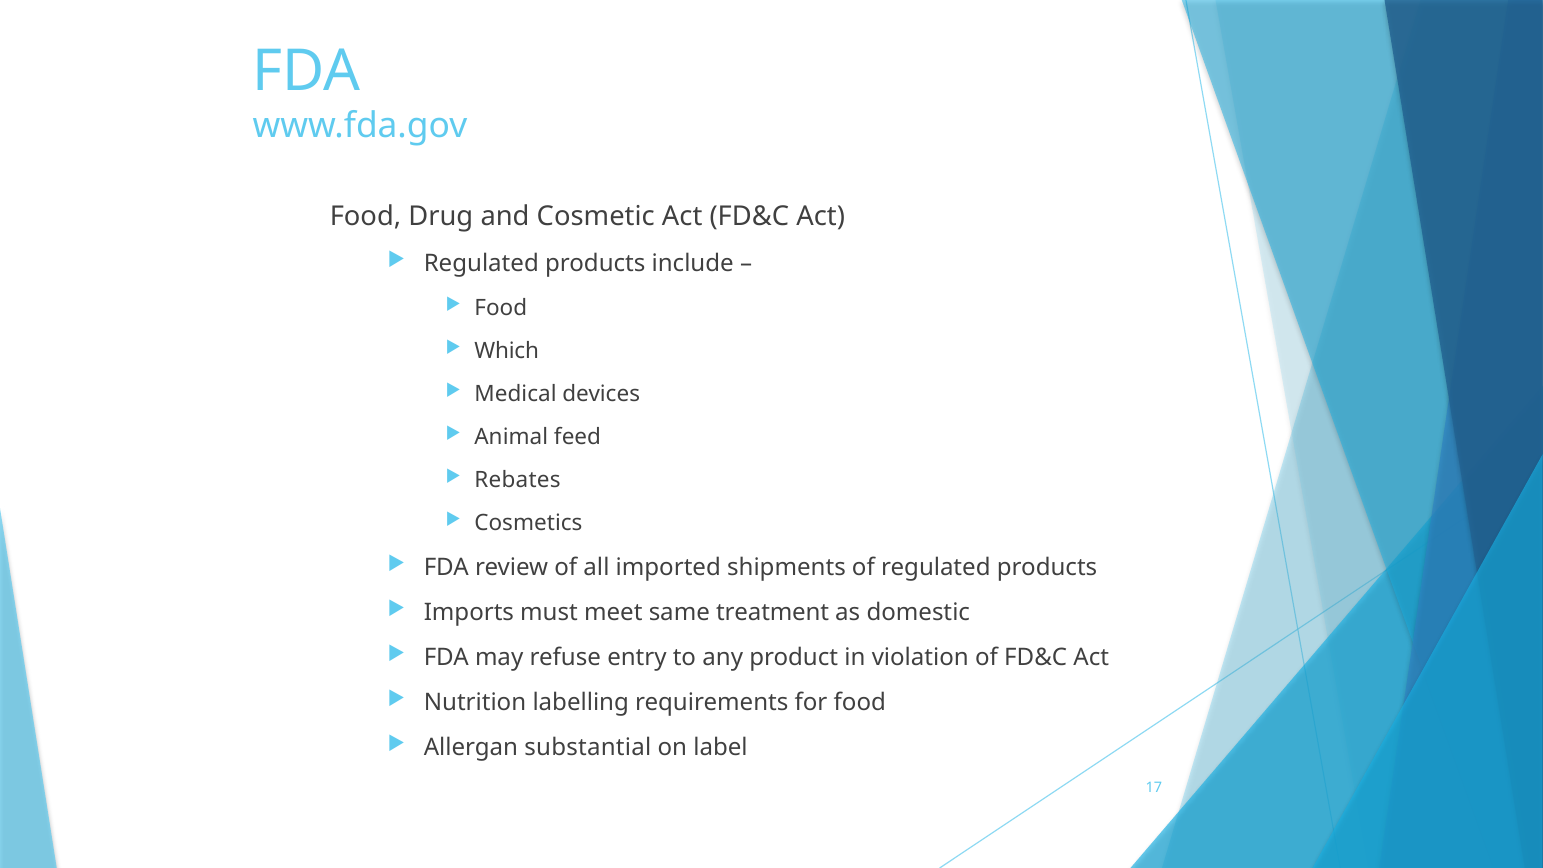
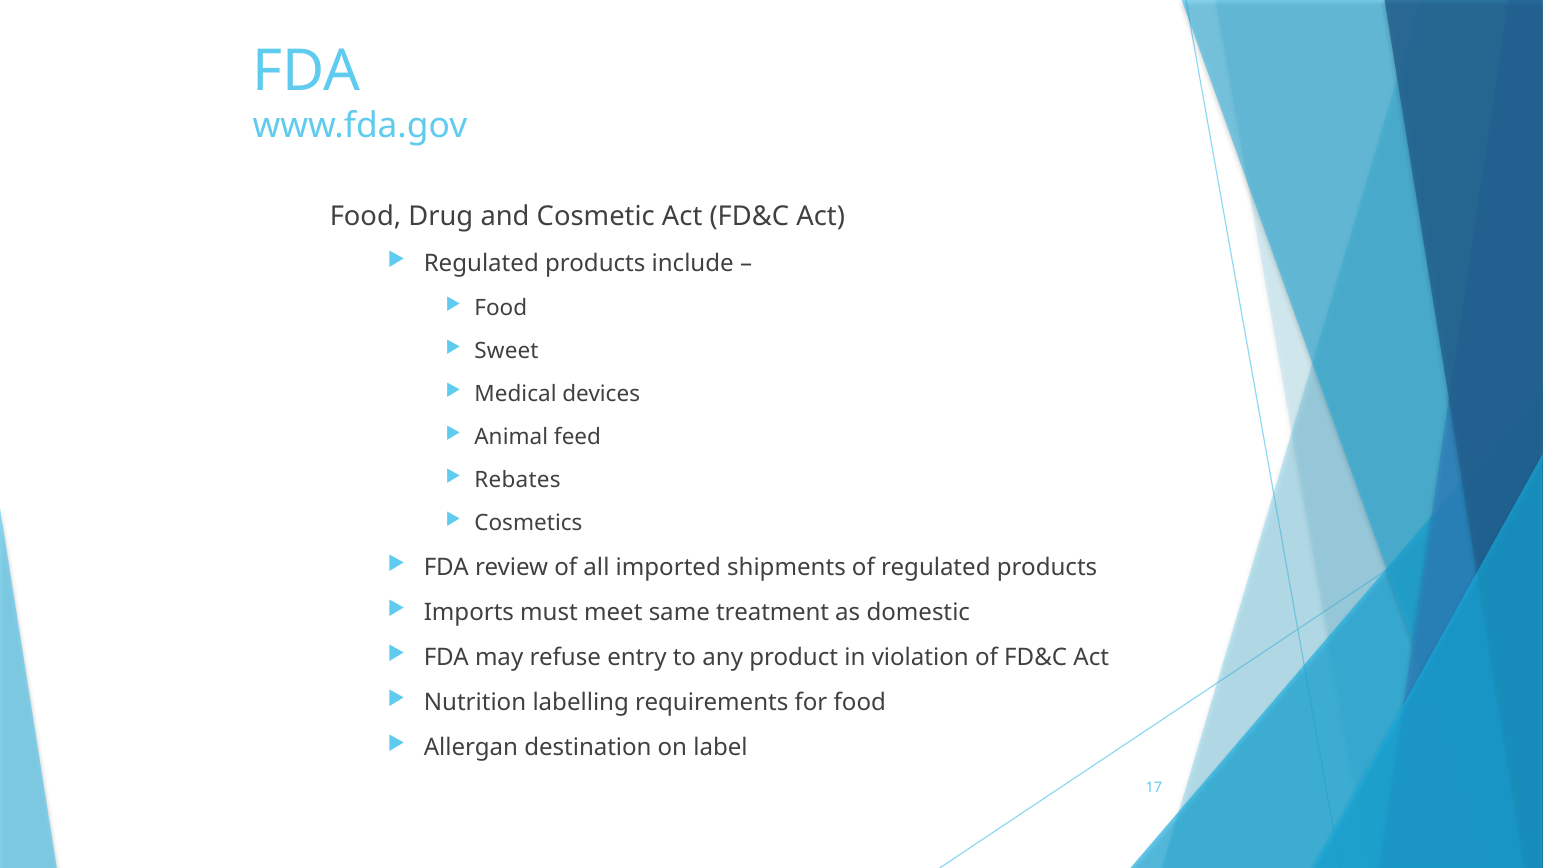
Which: Which -> Sweet
substantial: substantial -> destination
